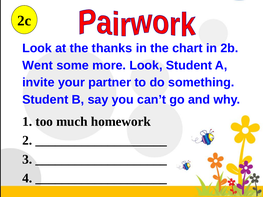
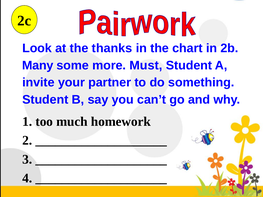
Went: Went -> Many
more Look: Look -> Must
